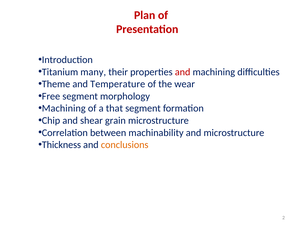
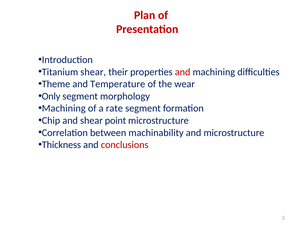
Titanium many: many -> shear
Free: Free -> Only
that: that -> rate
grain: grain -> point
conclusions colour: orange -> red
